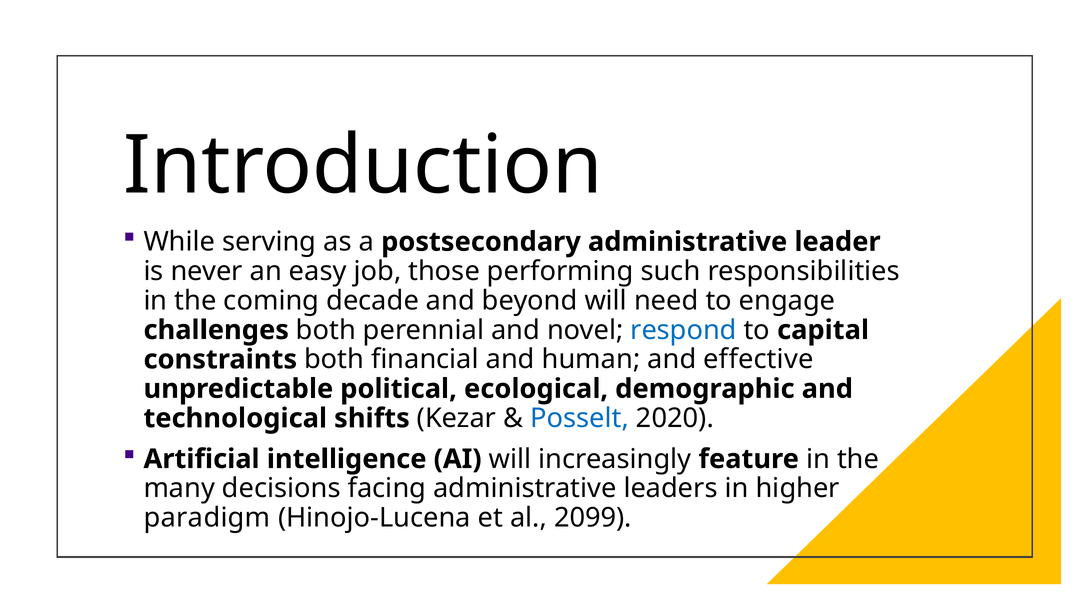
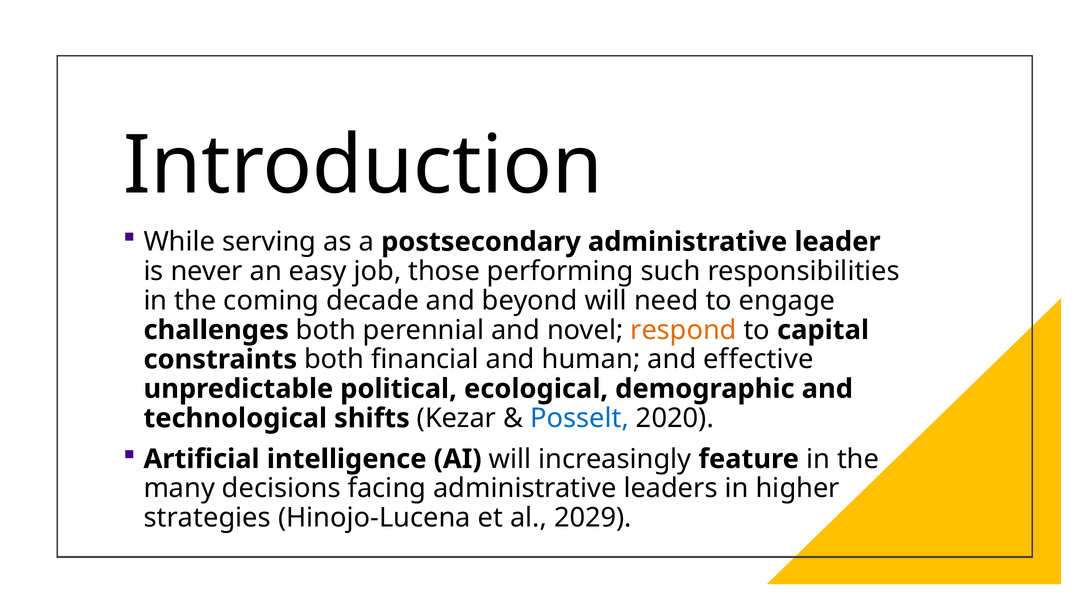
respond colour: blue -> orange
paradigm: paradigm -> strategies
2099: 2099 -> 2029
